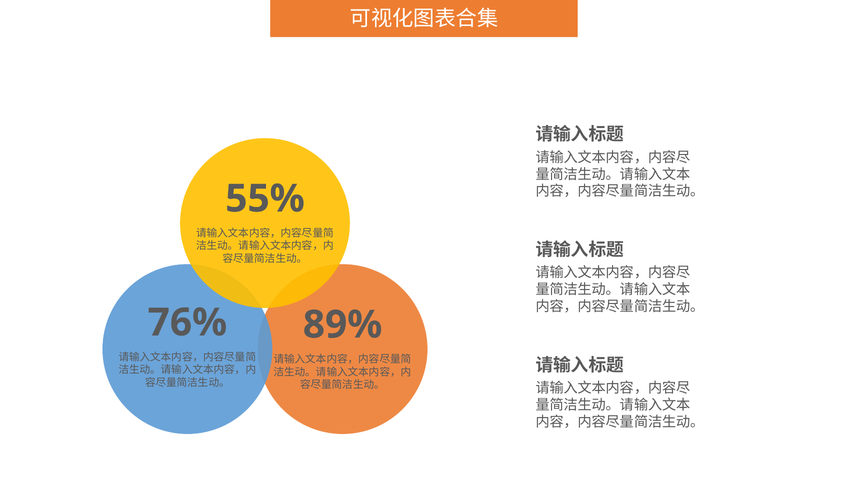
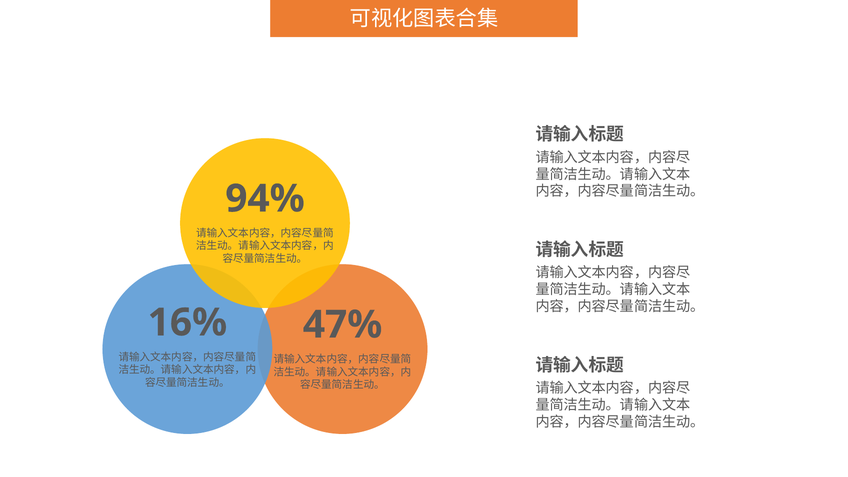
55%: 55% -> 94%
76%: 76% -> 16%
89%: 89% -> 47%
